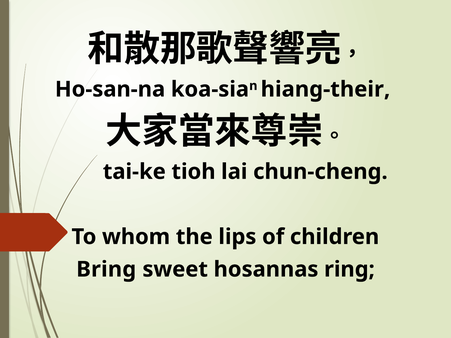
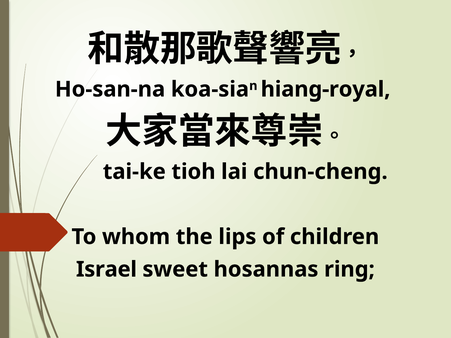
hiang-their: hiang-their -> hiang-royal
Bring: Bring -> Israel
